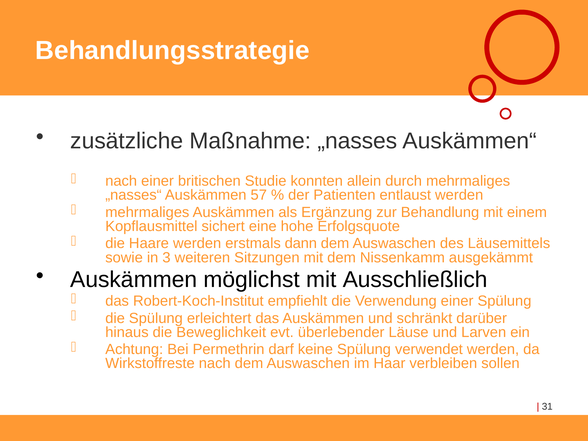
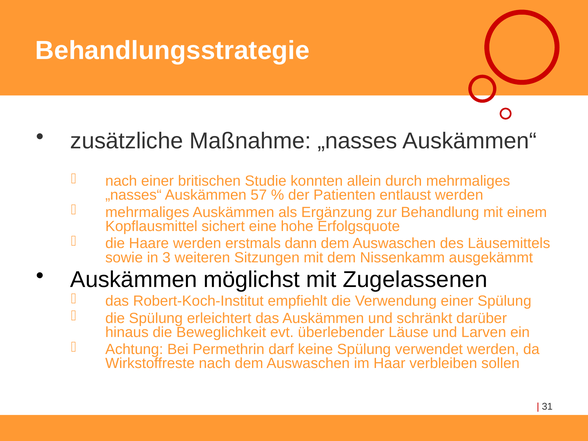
Ausschließlich: Ausschließlich -> Zugelassenen
